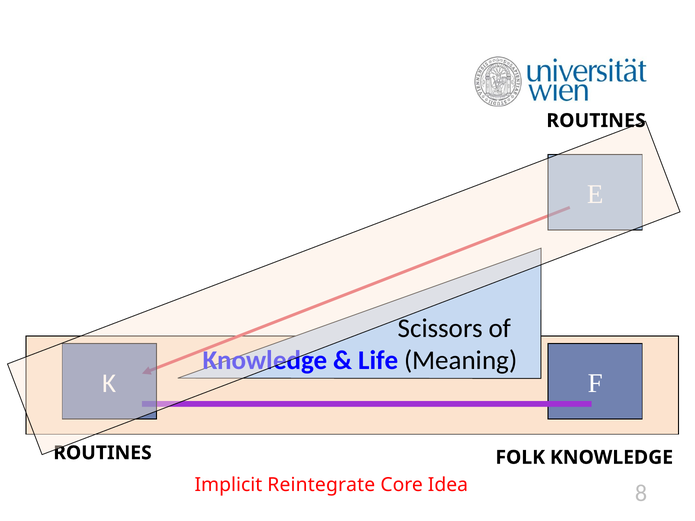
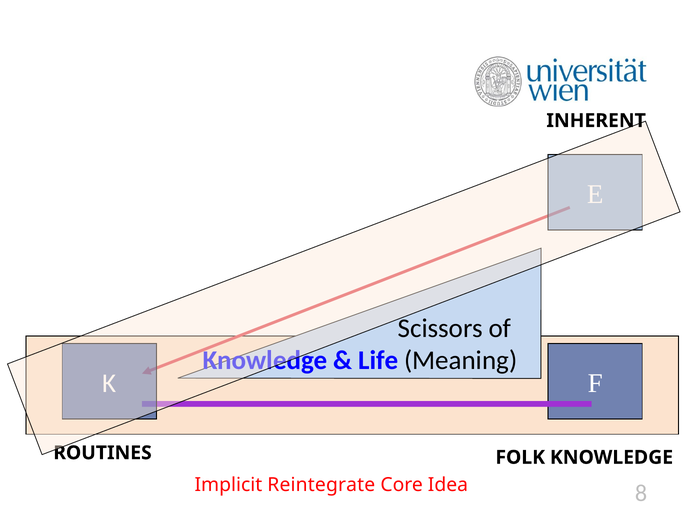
ROUTINES at (596, 121): ROUTINES -> INHERENT
